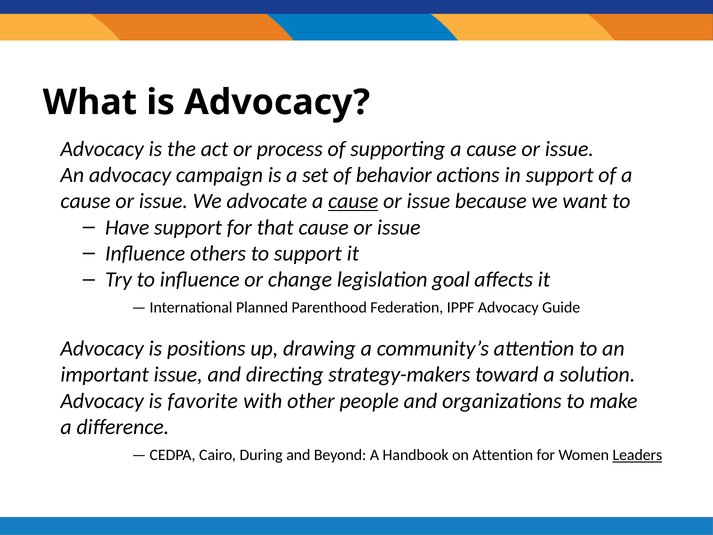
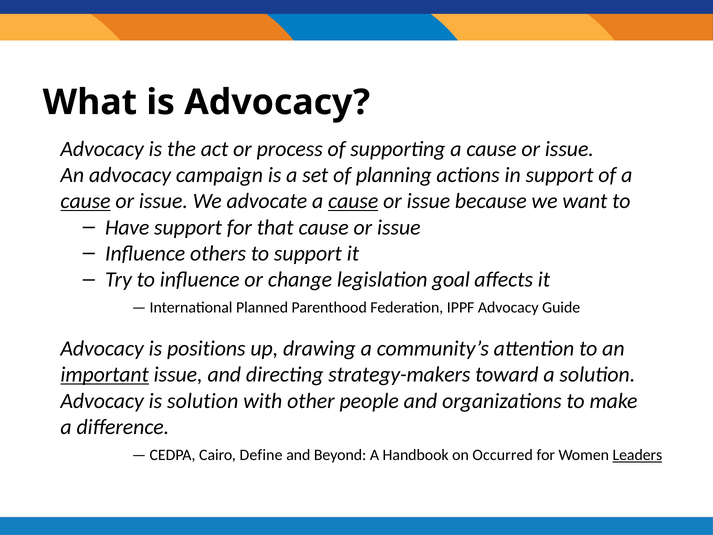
behavior: behavior -> planning
cause at (86, 201) underline: none -> present
important underline: none -> present
is favorite: favorite -> solution
During: During -> Define
on Attention: Attention -> Occurred
